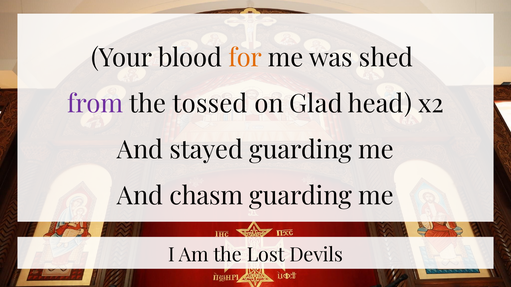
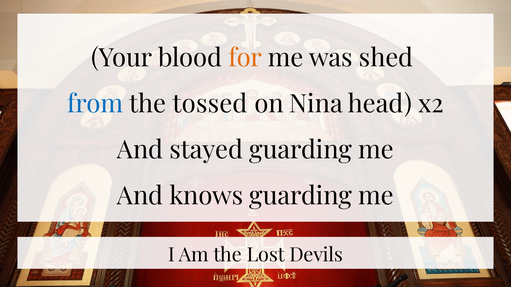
from colour: purple -> blue
Glad: Glad -> Nina
chasm: chasm -> knows
